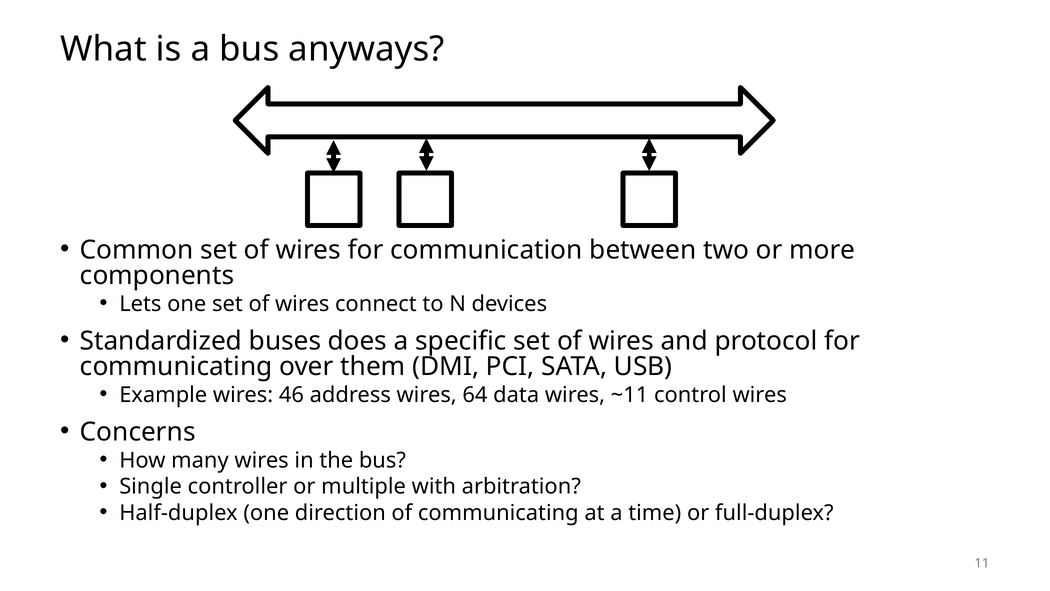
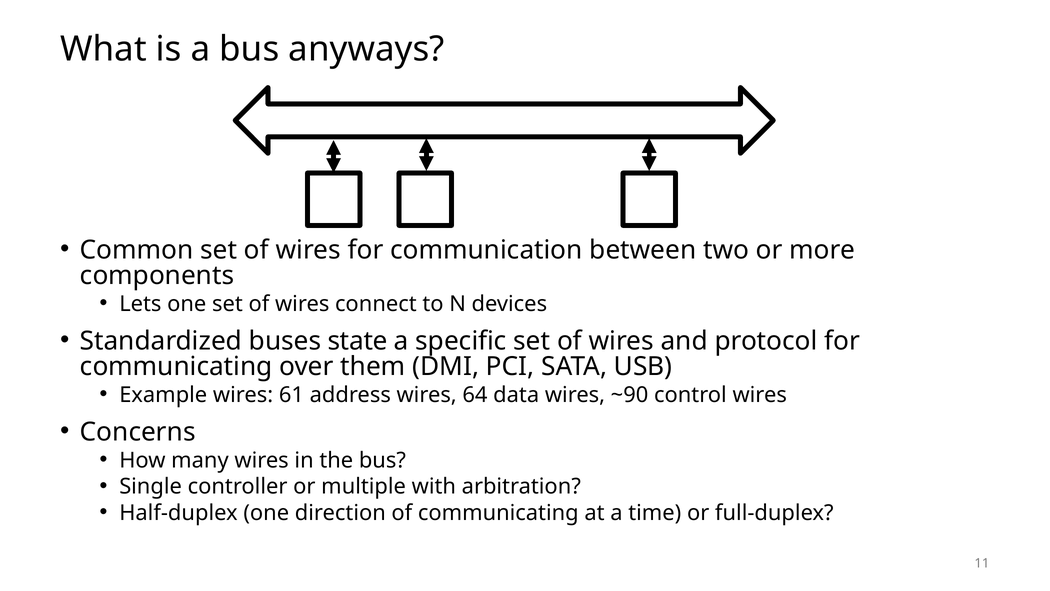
does: does -> state
46: 46 -> 61
~11: ~11 -> ~90
